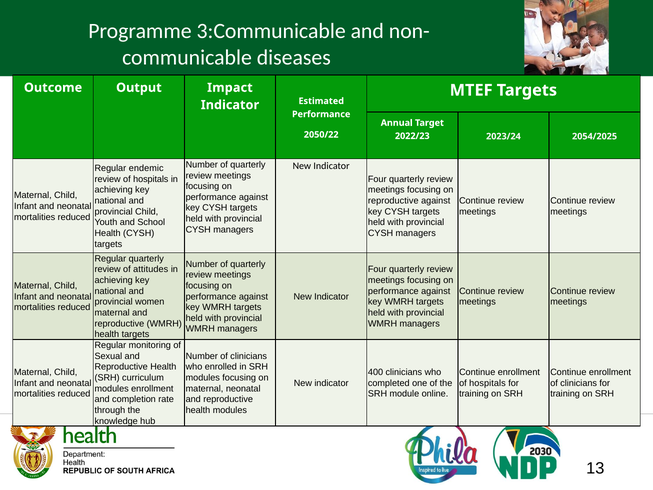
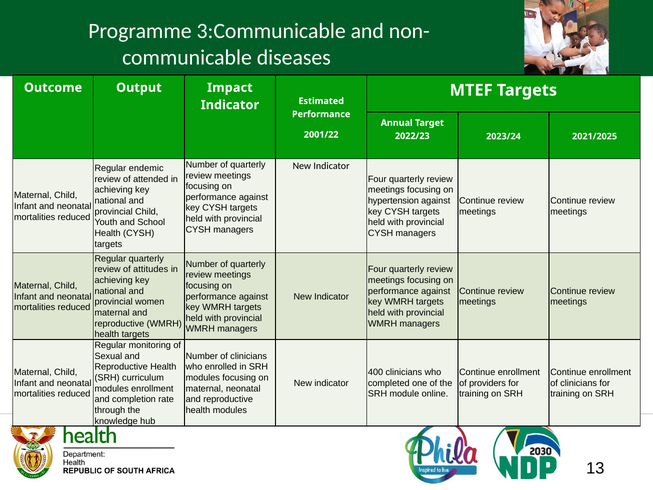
2050/22: 2050/22 -> 2001/22
2054/2025: 2054/2025 -> 2021/2025
review of hospitals: hospitals -> attended
reproductive at (393, 201): reproductive -> hypertension
hospitals at (487, 383): hospitals -> providers
